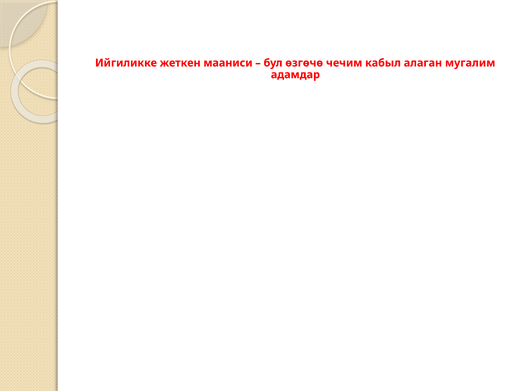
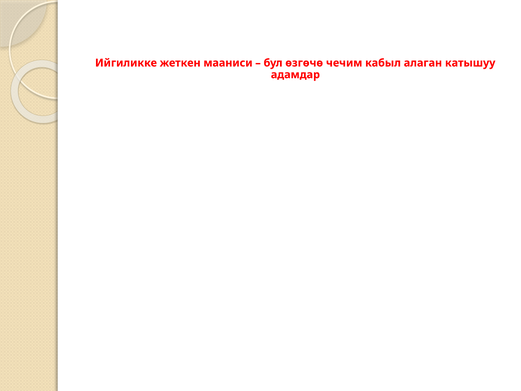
мугалим: мугалим -> катышуу
